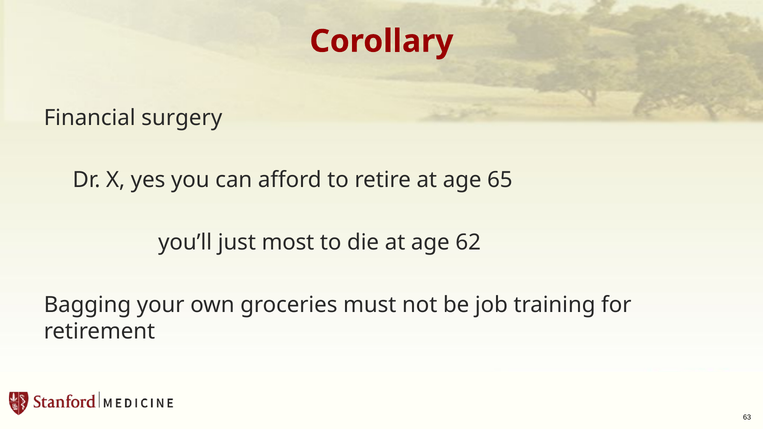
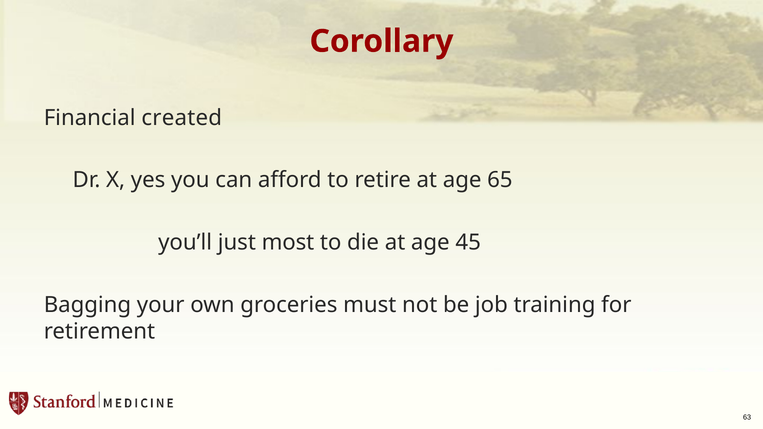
surgery: surgery -> created
62: 62 -> 45
